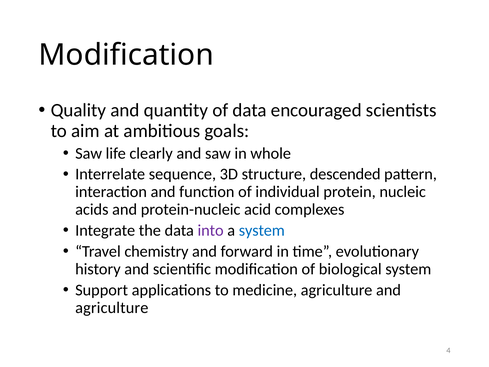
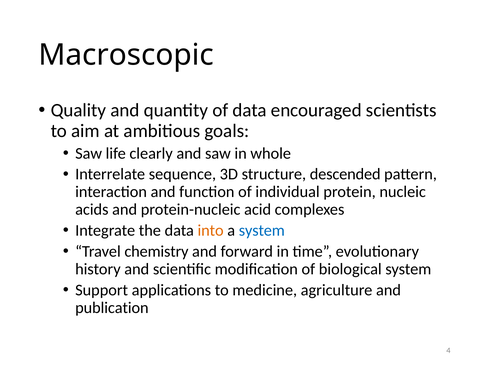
Modification at (126, 55): Modification -> Macroscopic
into colour: purple -> orange
agriculture at (112, 308): agriculture -> publication
